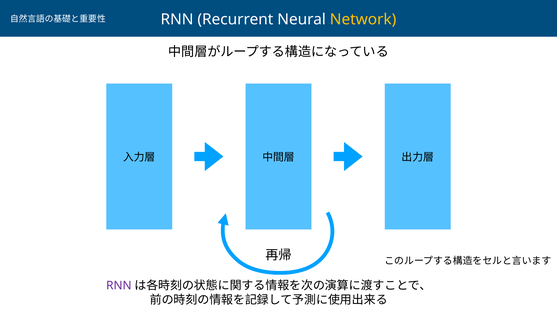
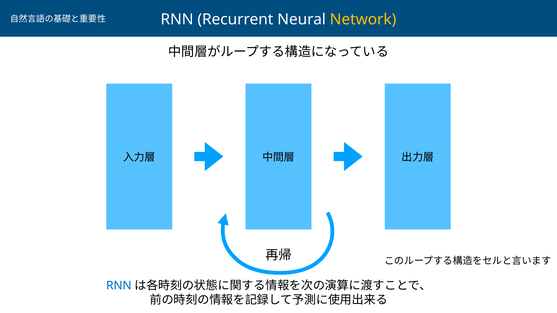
RNN at (119, 286) colour: purple -> blue
